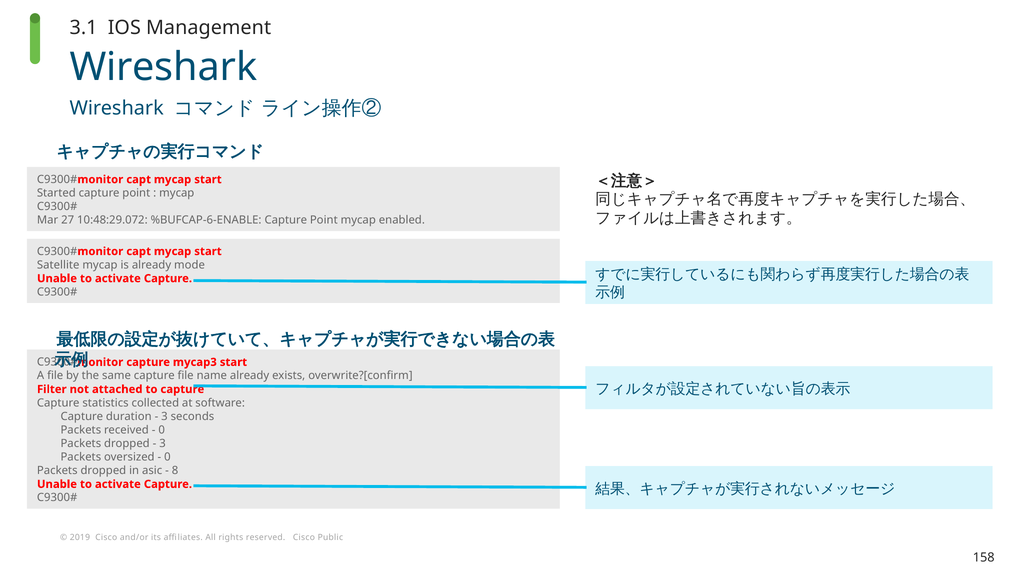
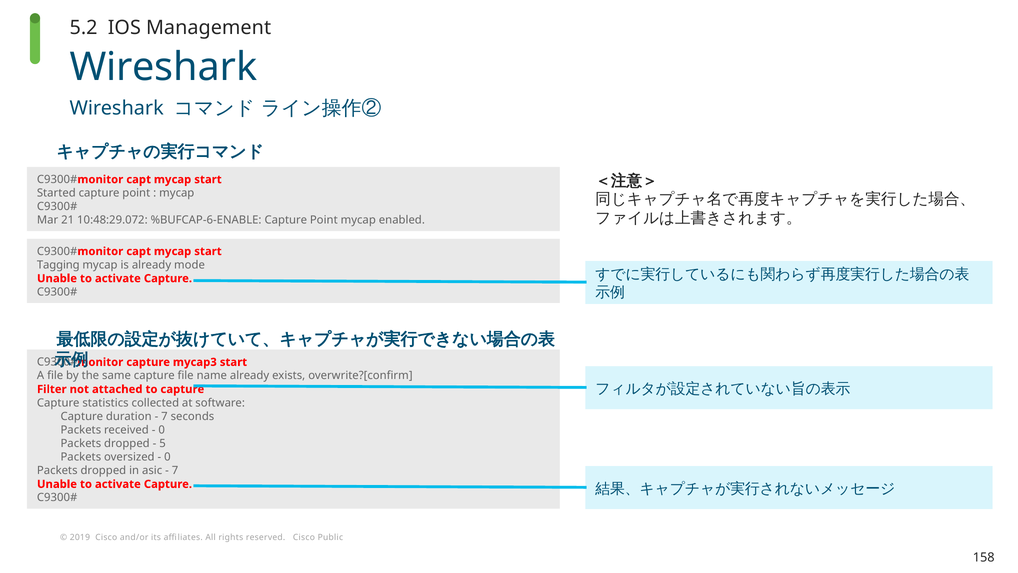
3.1: 3.1 -> 5.2
27: 27 -> 21
Satellite: Satellite -> Tagging
3 at (164, 416): 3 -> 7
3 at (163, 443): 3 -> 5
8 at (175, 470): 8 -> 7
